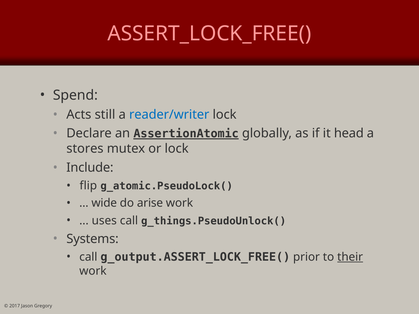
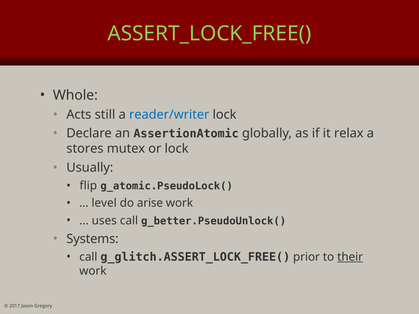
ASSERT_LOCK_FREE( colour: pink -> light green
Spend: Spend -> Whole
AssertionAtomic underline: present -> none
head: head -> relax
Include: Include -> Usually
wide: wide -> level
g_things.PseudoUnlock(: g_things.PseudoUnlock( -> g_better.PseudoUnlock(
g_output.ASSERT_LOCK_FREE(: g_output.ASSERT_LOCK_FREE( -> g_glitch.ASSERT_LOCK_FREE(
